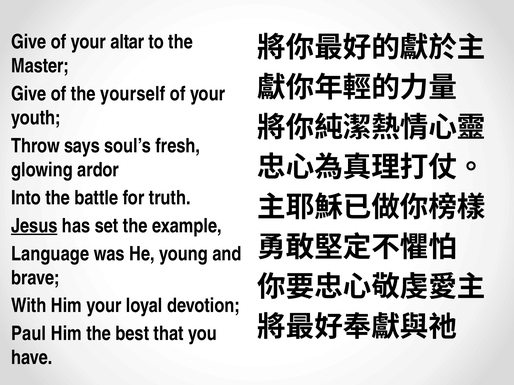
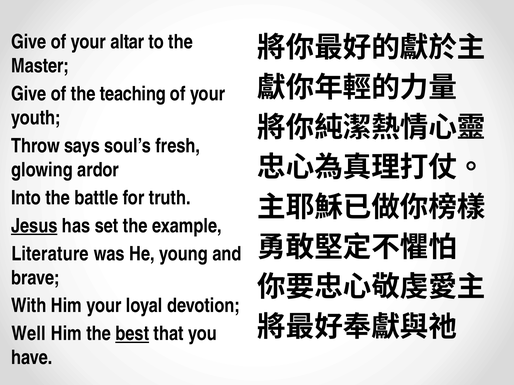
yourself: yourself -> teaching
Language: Language -> Literature
Paul: Paul -> Well
best underline: none -> present
